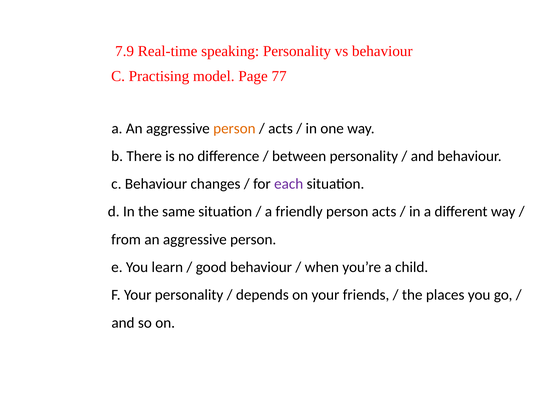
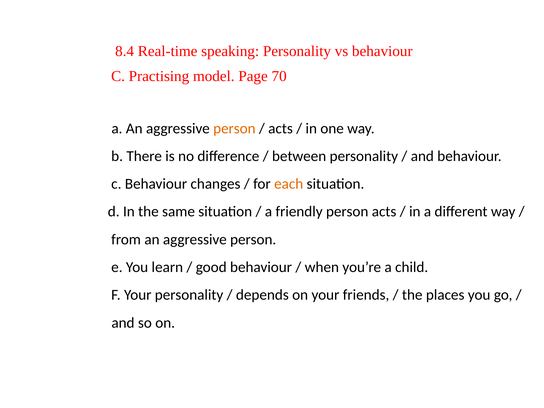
7.9: 7.9 -> 8.4
77: 77 -> 70
each colour: purple -> orange
